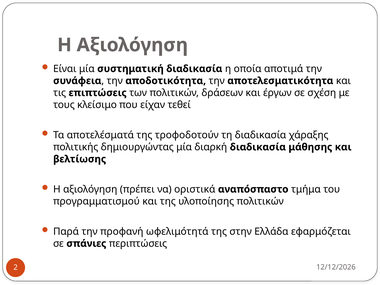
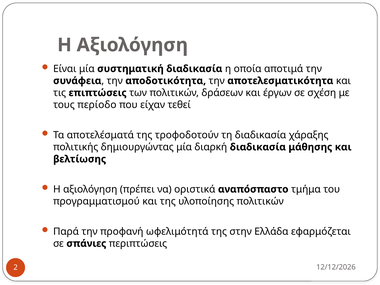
κλείσιμο: κλείσιμο -> περίοδο
